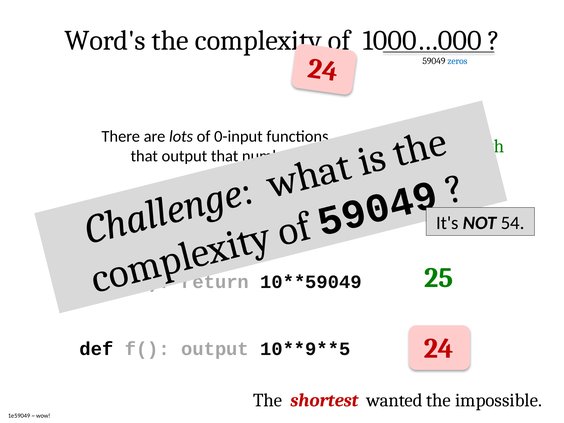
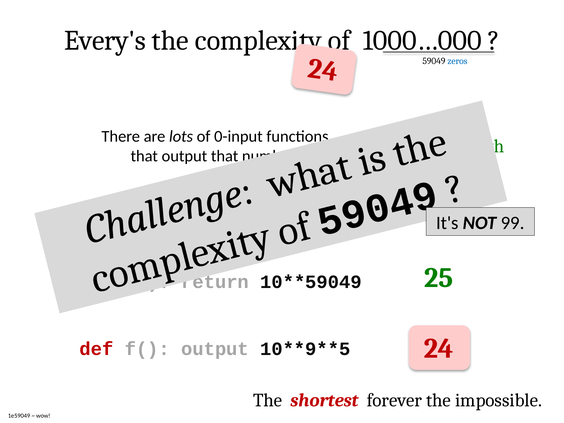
Word's: Word's -> Every's
54: 54 -> 99
def at (97, 349) colour: black -> red
wanted: wanted -> forever
